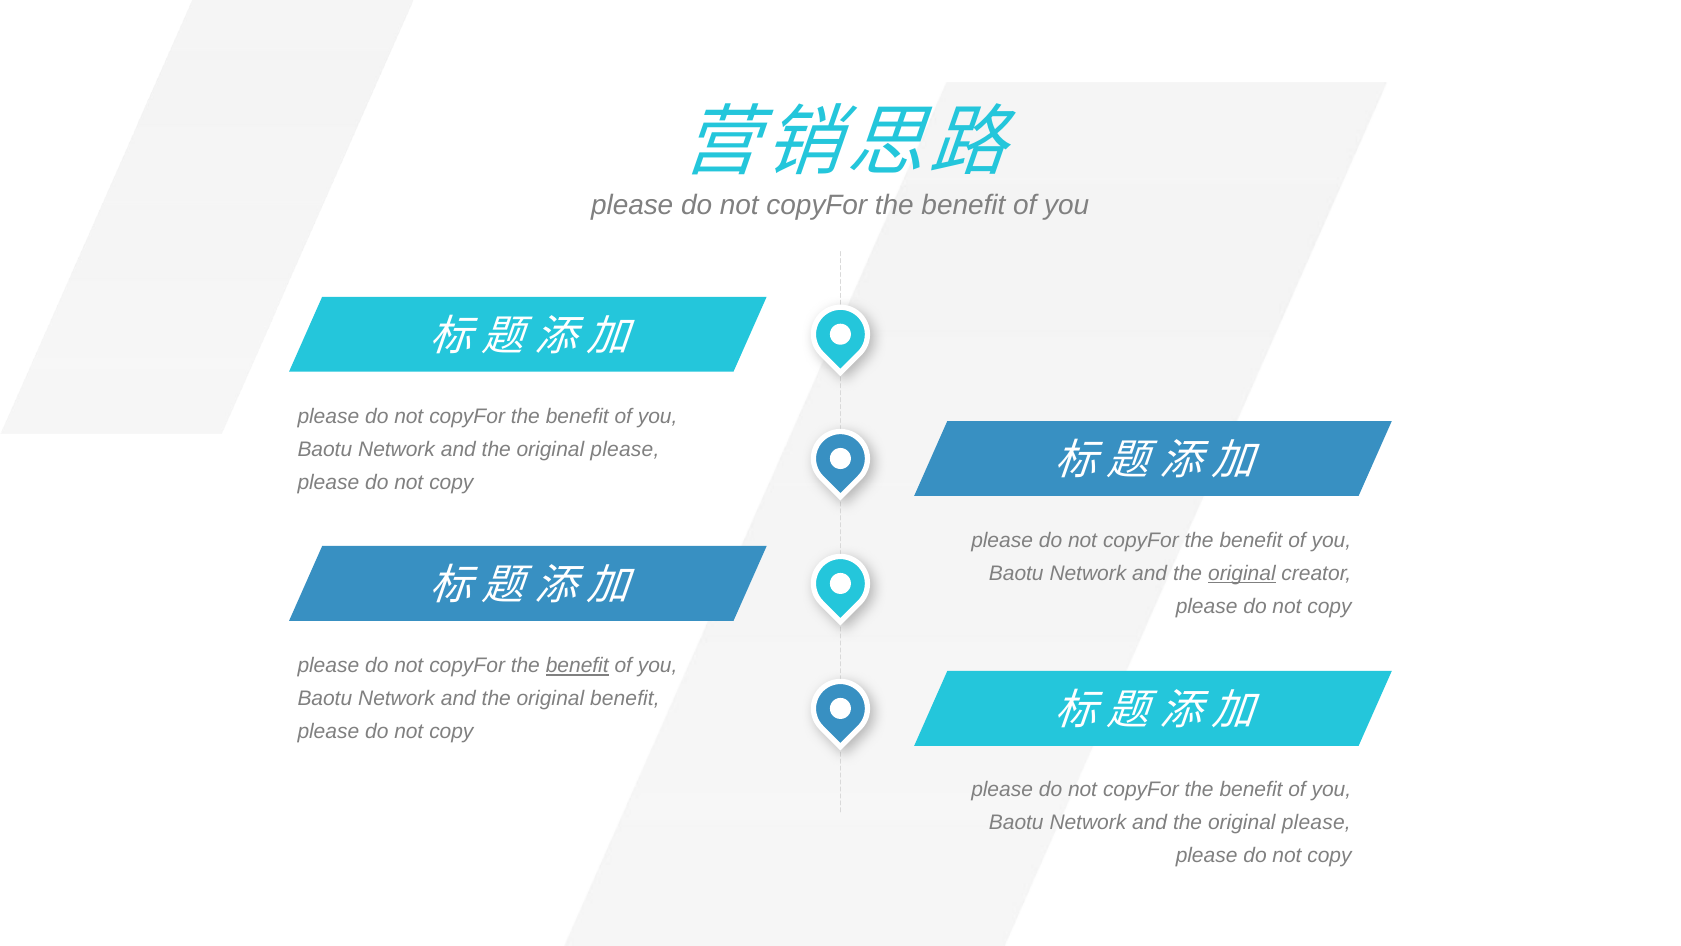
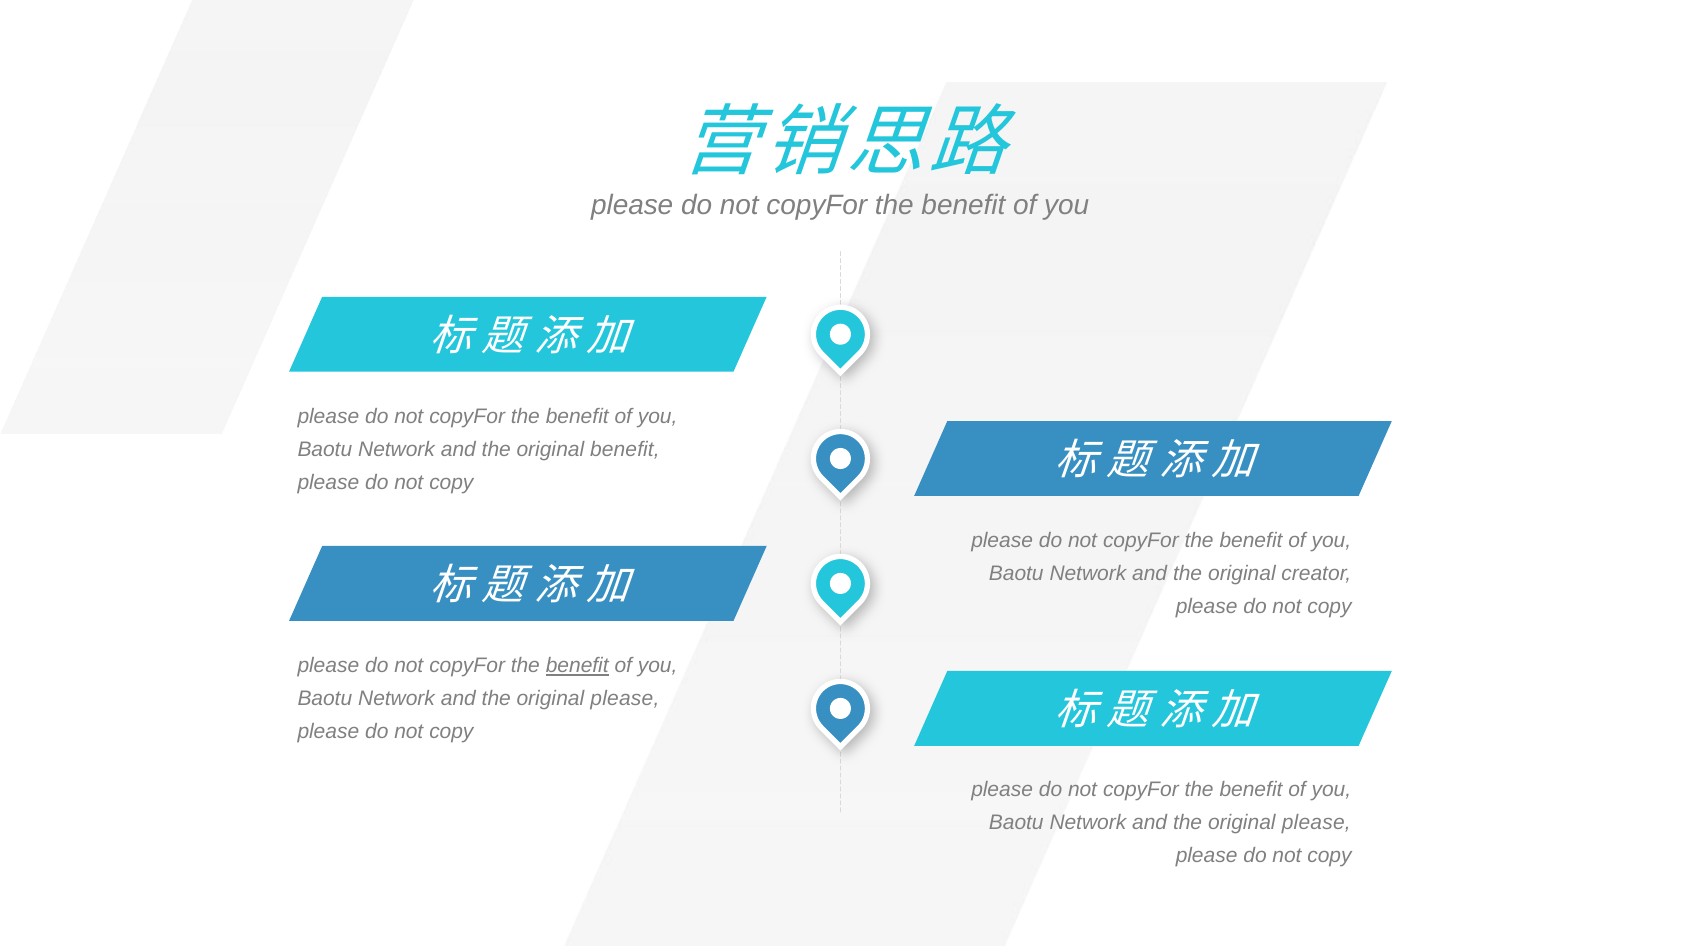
please at (625, 449): please -> benefit
original at (1242, 573) underline: present -> none
benefit at (625, 698): benefit -> please
